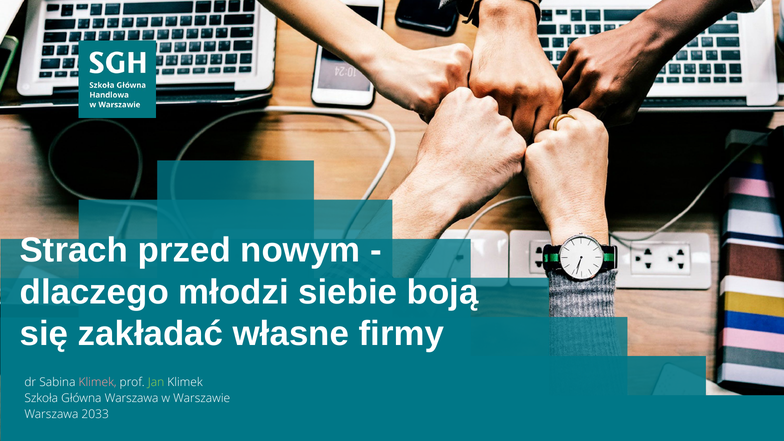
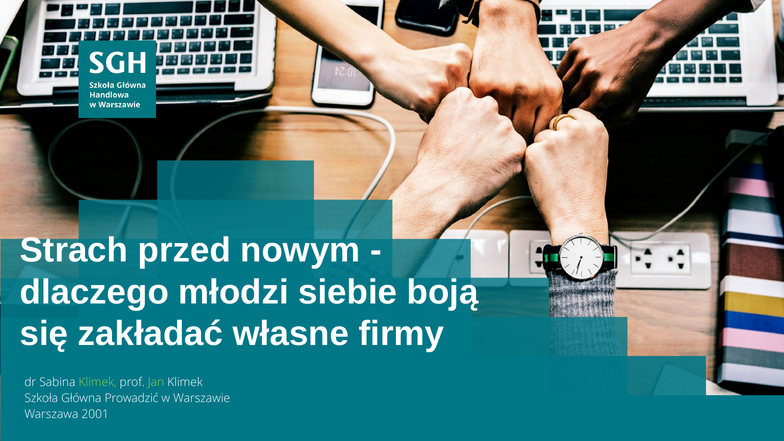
Klimek at (98, 382) colour: pink -> light green
Główna Warszawa: Warszawa -> Prowadzić
2033: 2033 -> 2001
